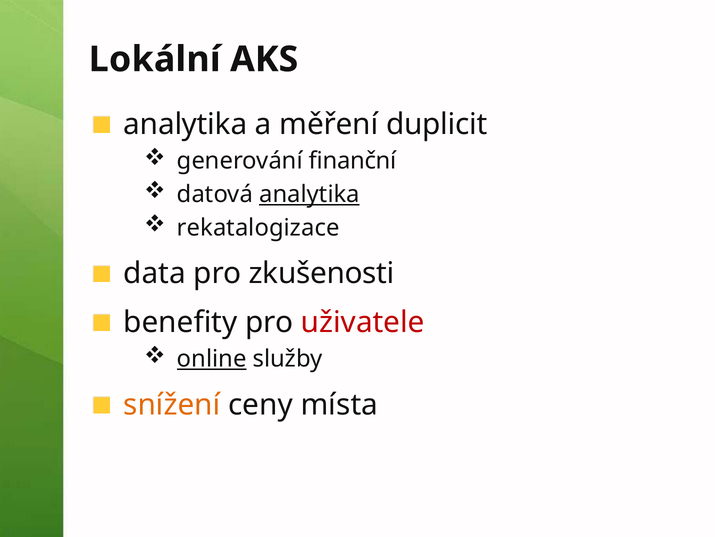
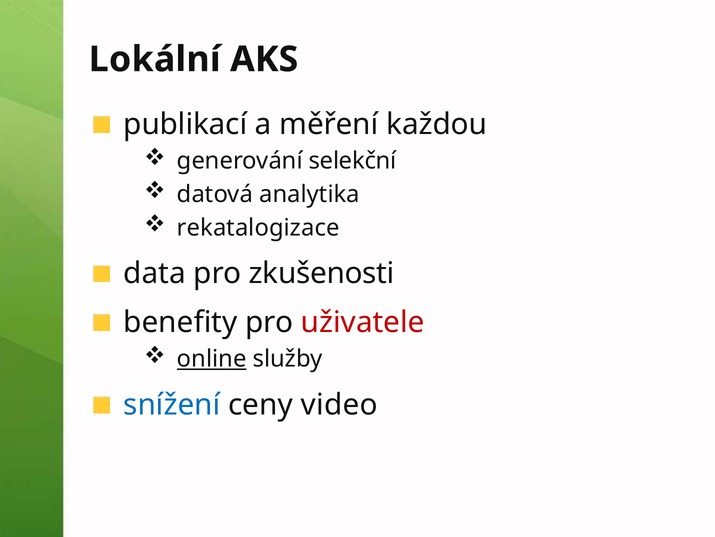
analytika at (185, 124): analytika -> publikací
duplicit: duplicit -> každou
finanční: finanční -> selekční
analytika at (309, 194) underline: present -> none
snížení colour: orange -> blue
místa: místa -> video
